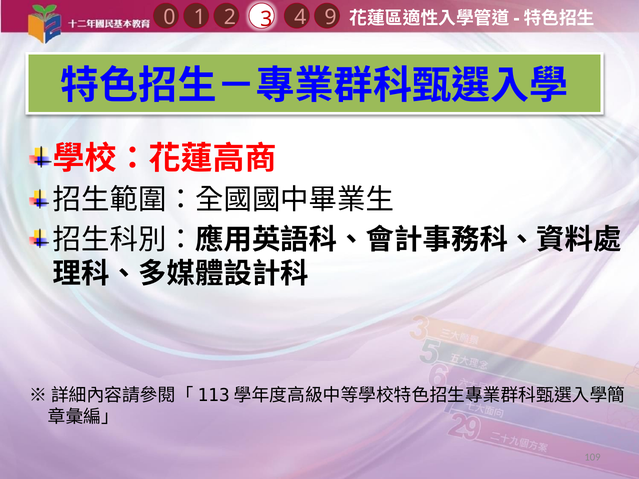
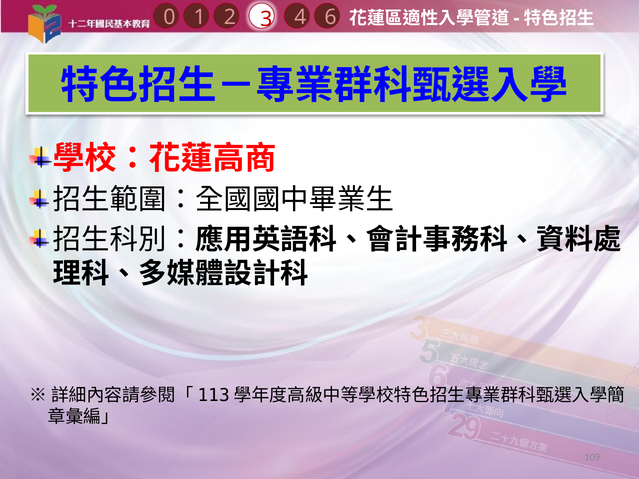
9: 9 -> 6
